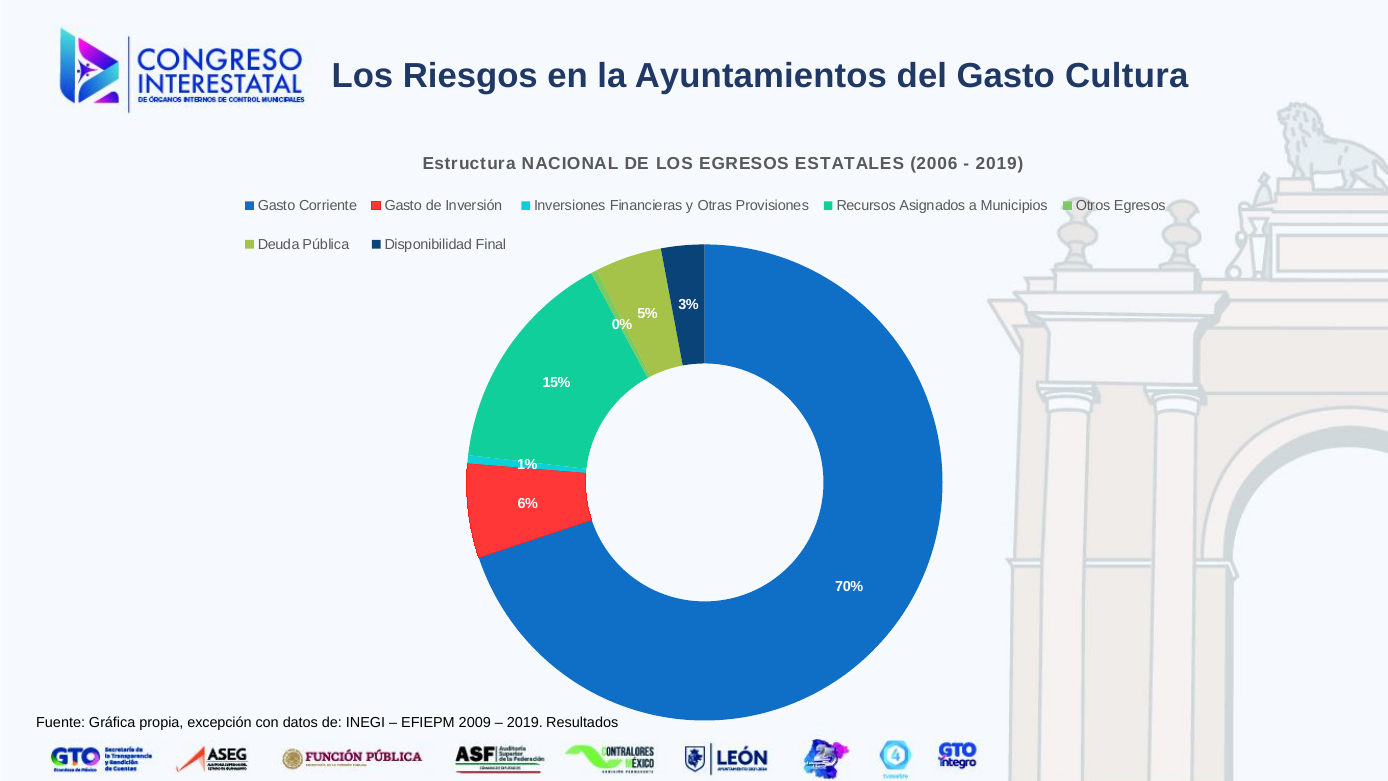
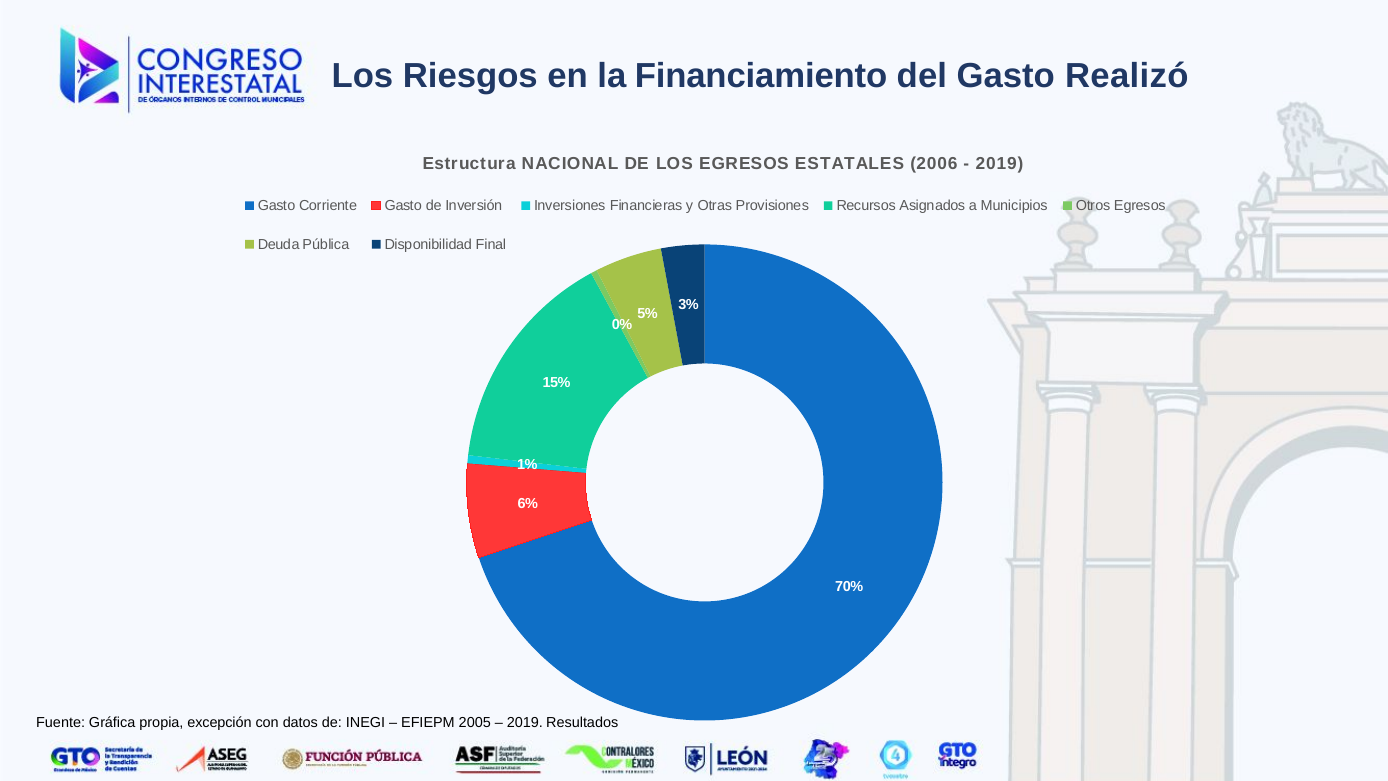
Ayuntamientos: Ayuntamientos -> Financiamiento
Cultura: Cultura -> Realizó
2009: 2009 -> 2005
